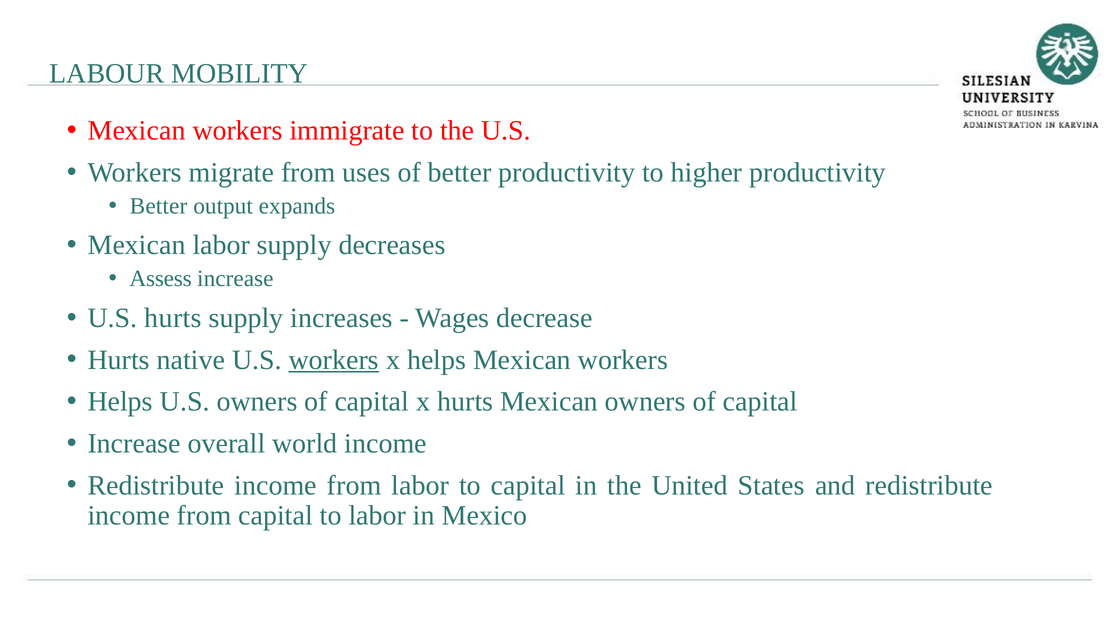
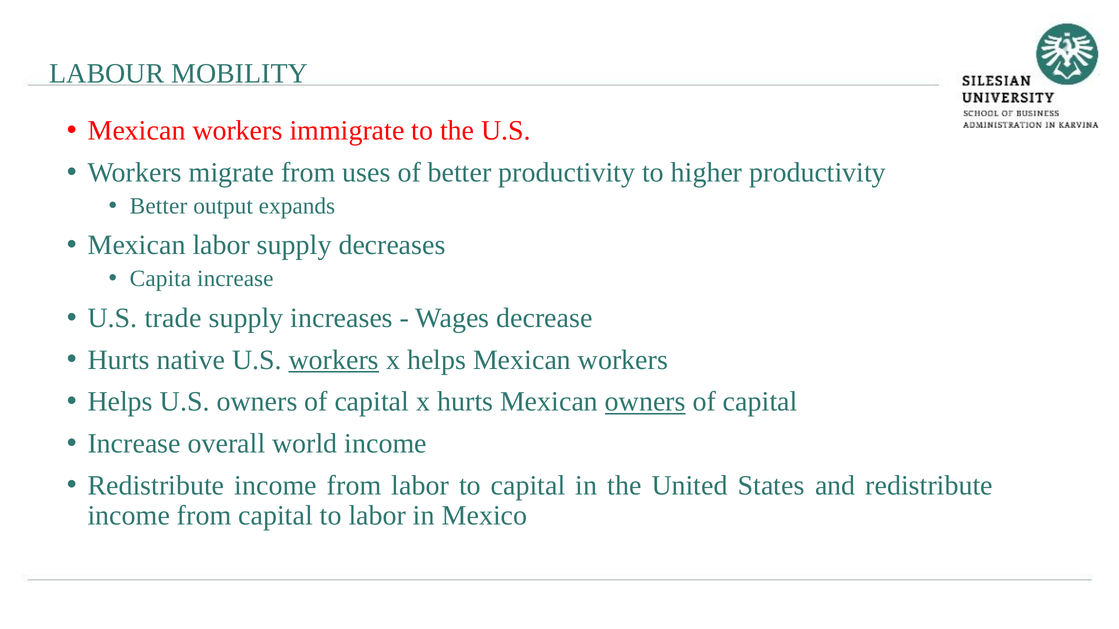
Assess: Assess -> Capita
U.S hurts: hurts -> trade
owners at (645, 402) underline: none -> present
